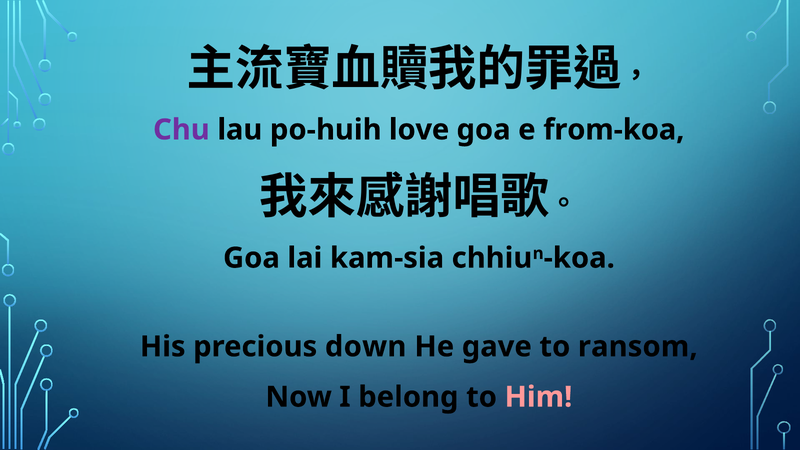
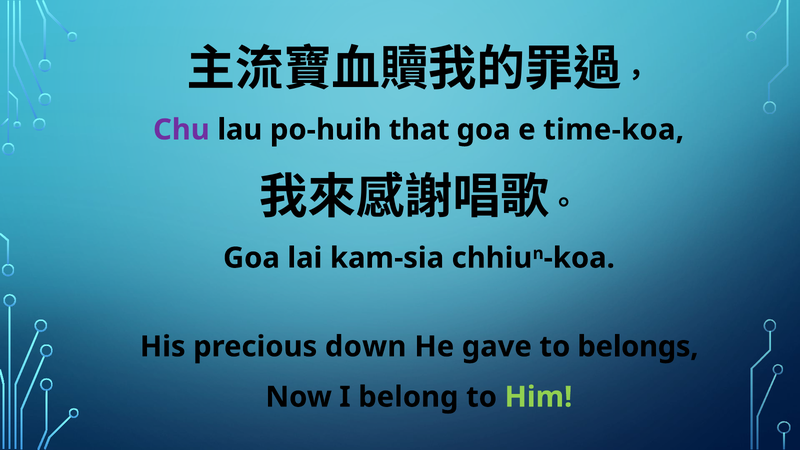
love: love -> that
from-koa: from-koa -> time-koa
ransom: ransom -> belongs
Him colour: pink -> light green
